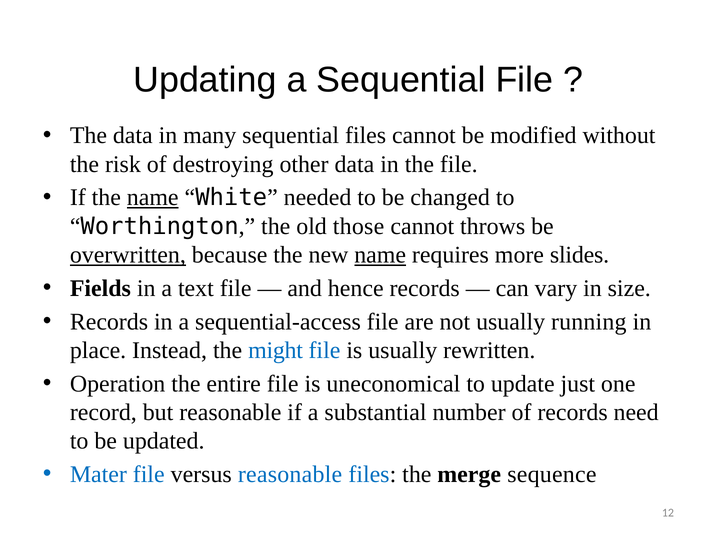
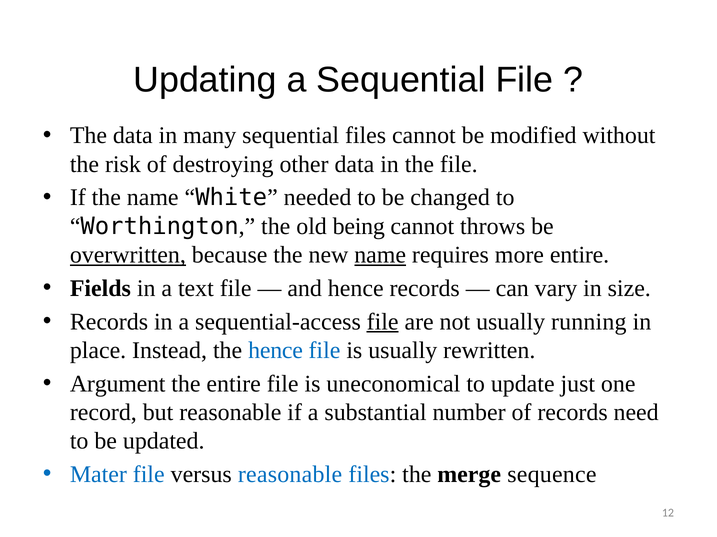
name at (153, 198) underline: present -> none
those: those -> being
more slides: slides -> entire
file at (383, 322) underline: none -> present
the might: might -> hence
Operation: Operation -> Argument
